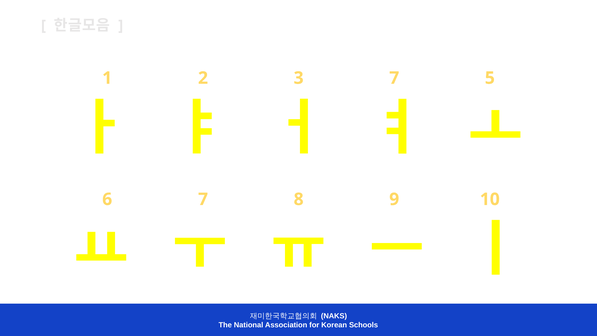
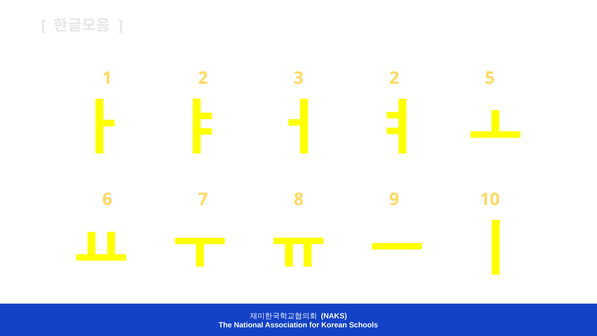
3 7: 7 -> 2
